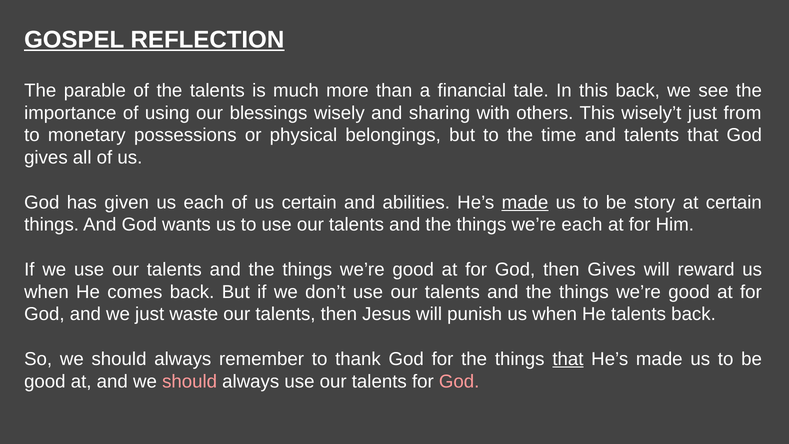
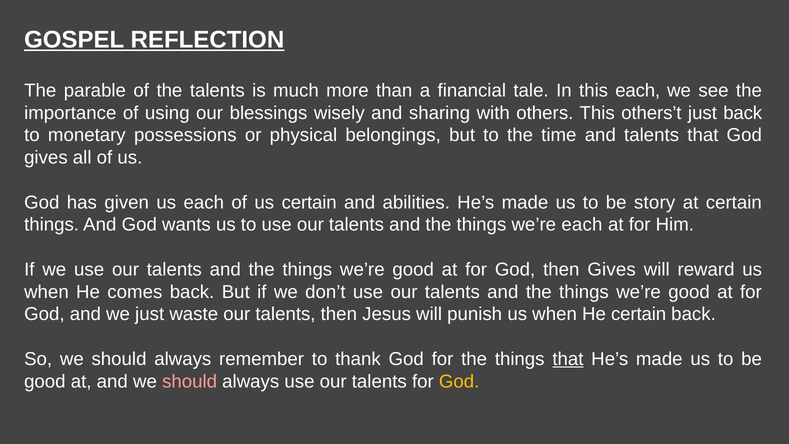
this back: back -> each
wisely’t: wisely’t -> others’t
just from: from -> back
made at (525, 202) underline: present -> none
He talents: talents -> certain
God at (459, 381) colour: pink -> yellow
